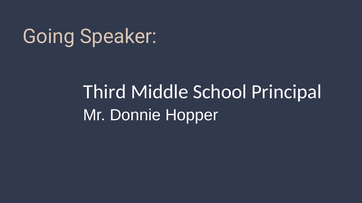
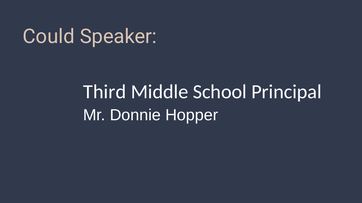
Going: Going -> Could
